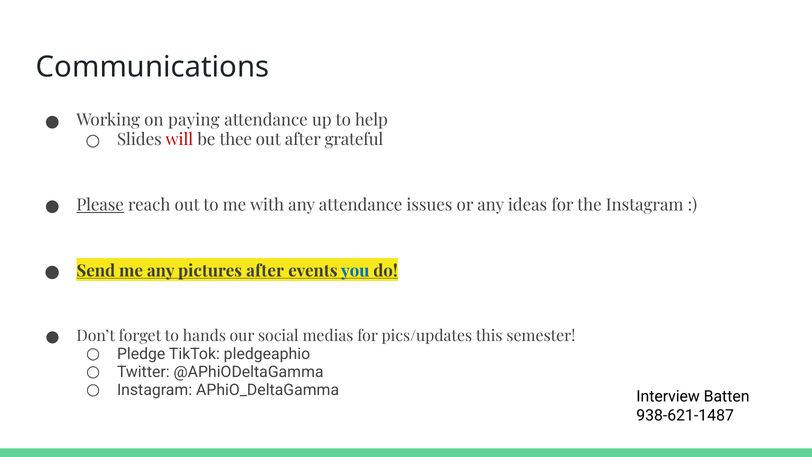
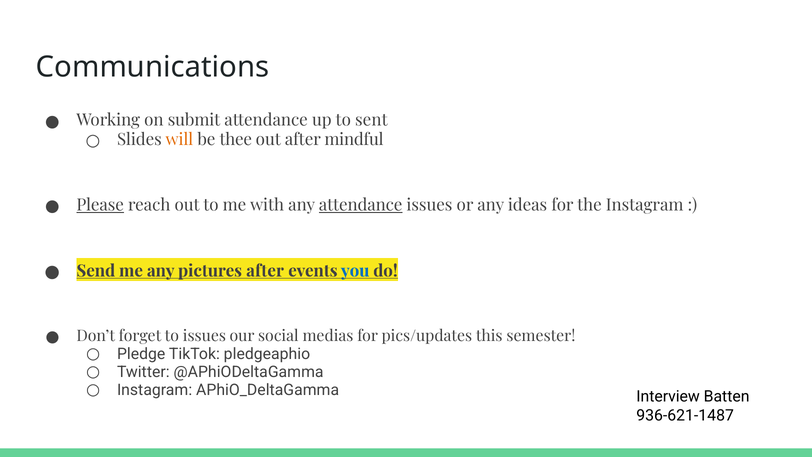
paying: paying -> submit
help: help -> sent
will colour: red -> orange
grateful: grateful -> mindful
attendance at (361, 205) underline: none -> present
to hands: hands -> issues
938-621-1487: 938-621-1487 -> 936-621-1487
